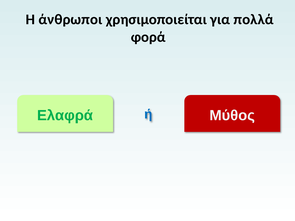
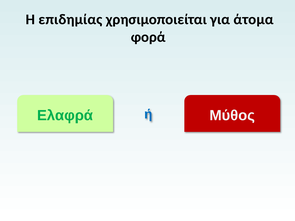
άνθρωποι: άνθρωποι -> επιδημίας
πολλά: πολλά -> άτομα
